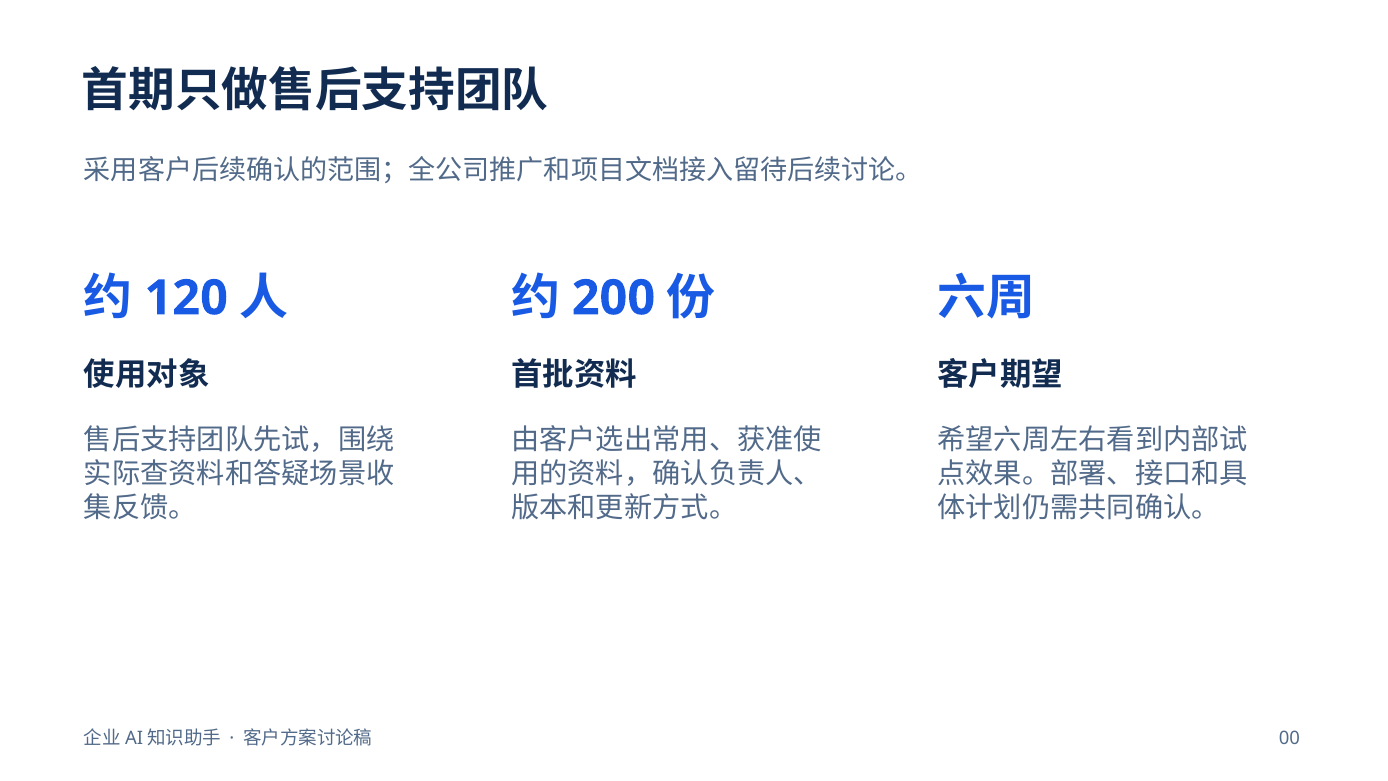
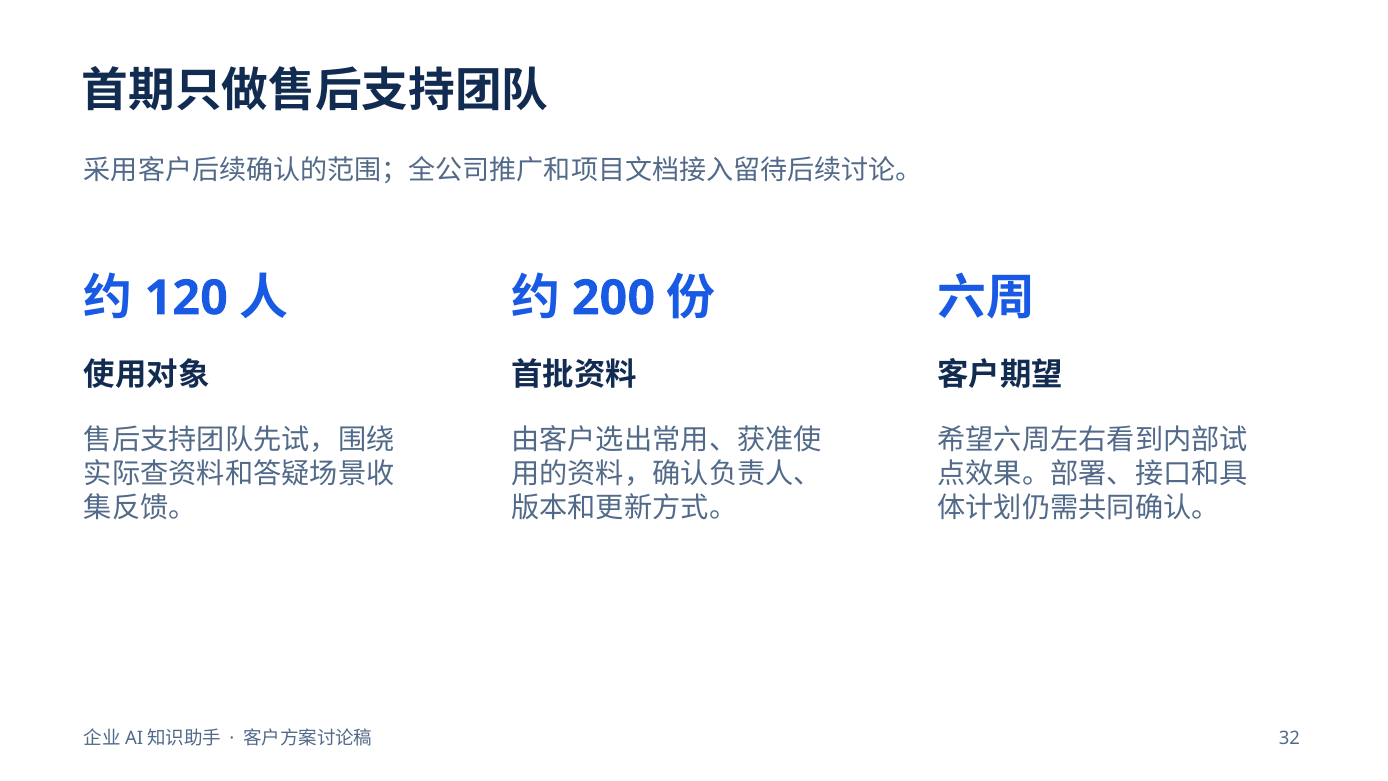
00: 00 -> 32
